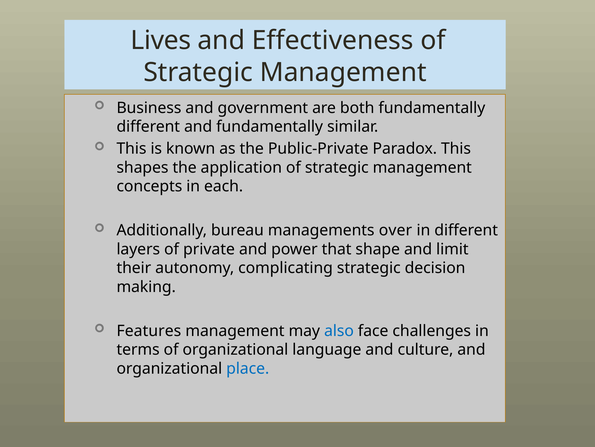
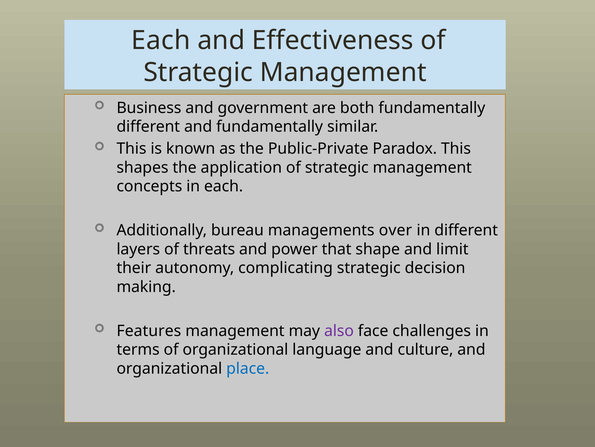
Lives at (161, 40): Lives -> Each
private: private -> threats
also colour: blue -> purple
